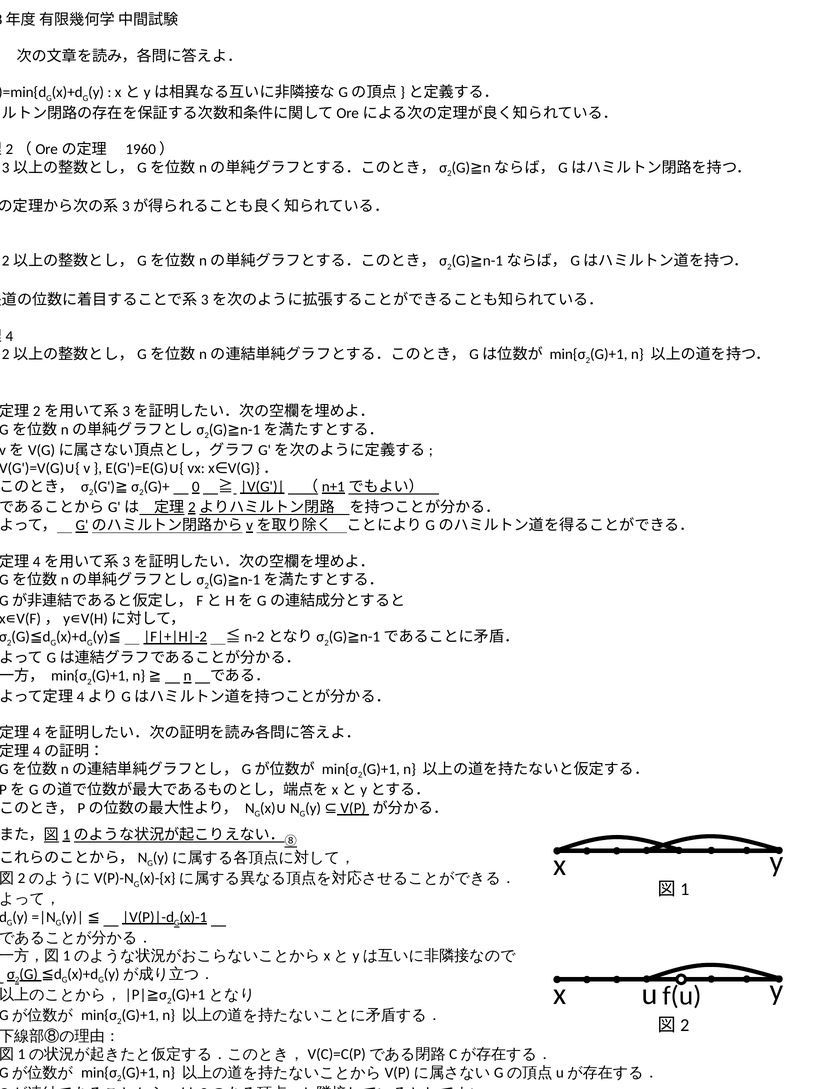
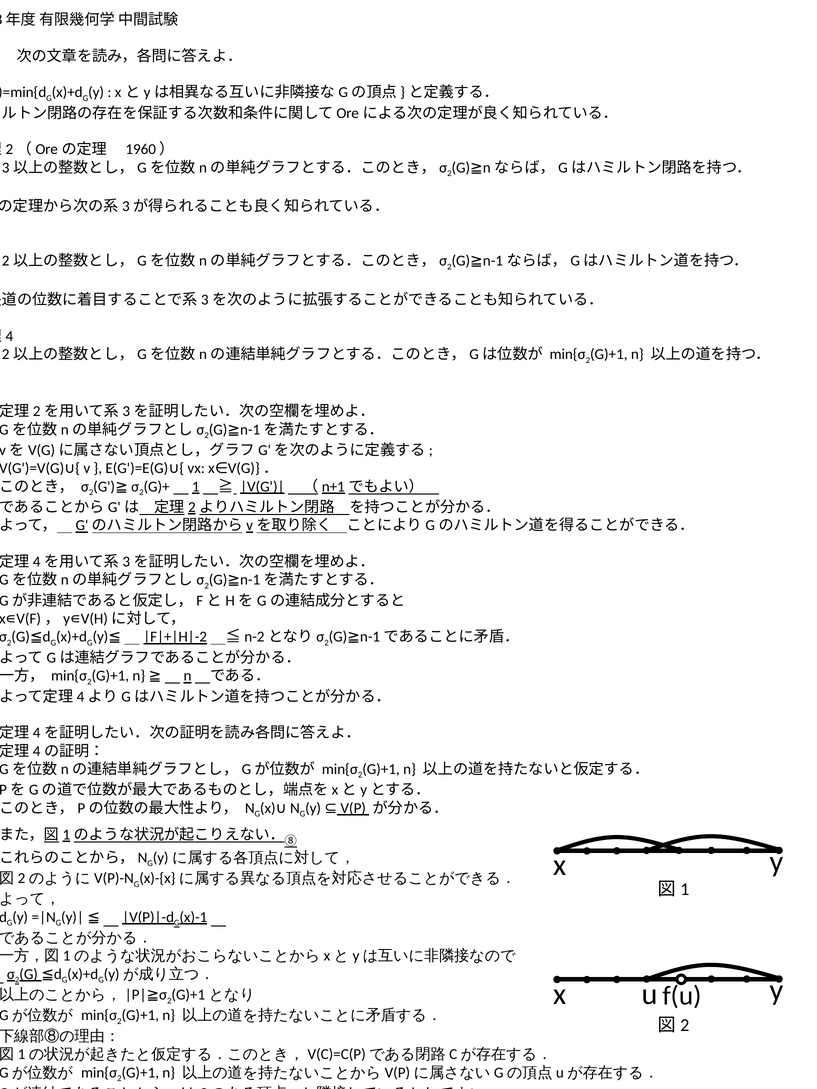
0 at (196, 487): 0 -> 1
